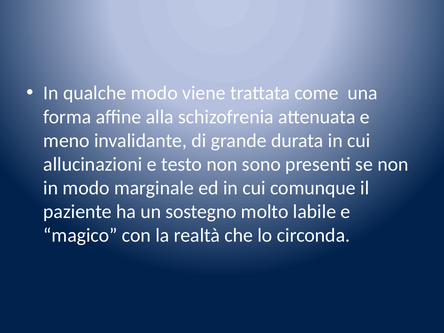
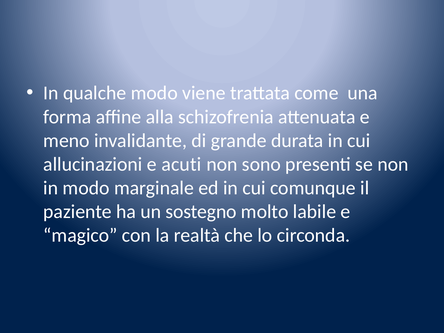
testo: testo -> acuti
